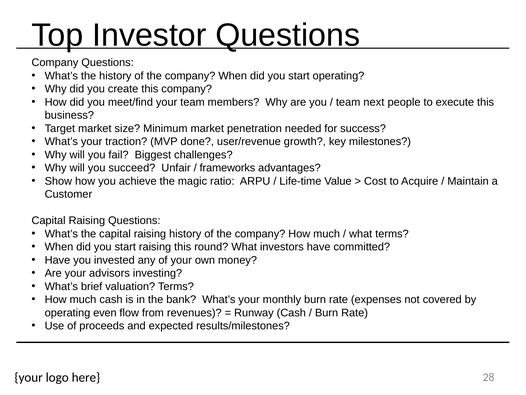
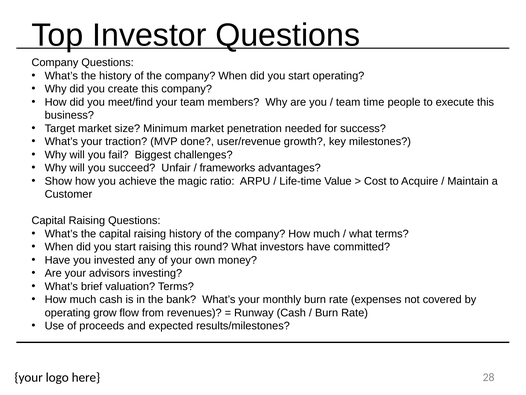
next: next -> time
even: even -> grow
